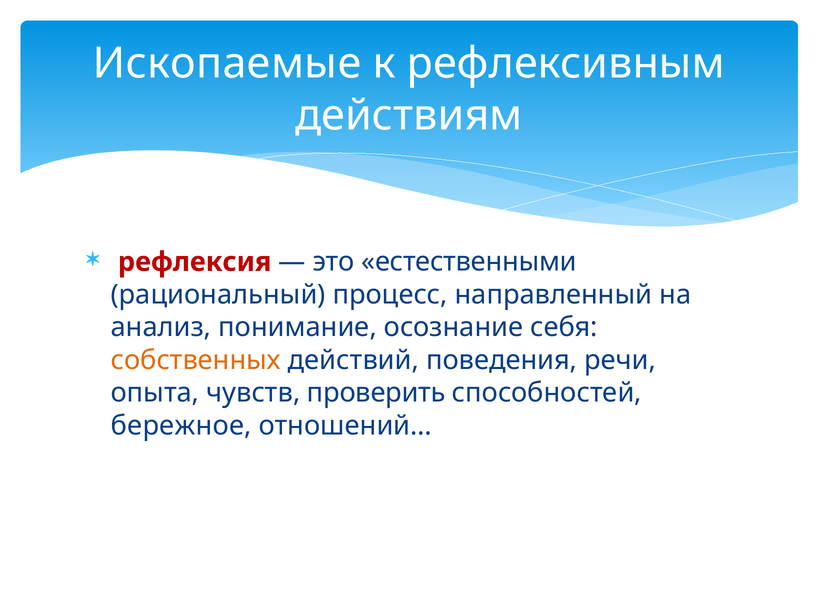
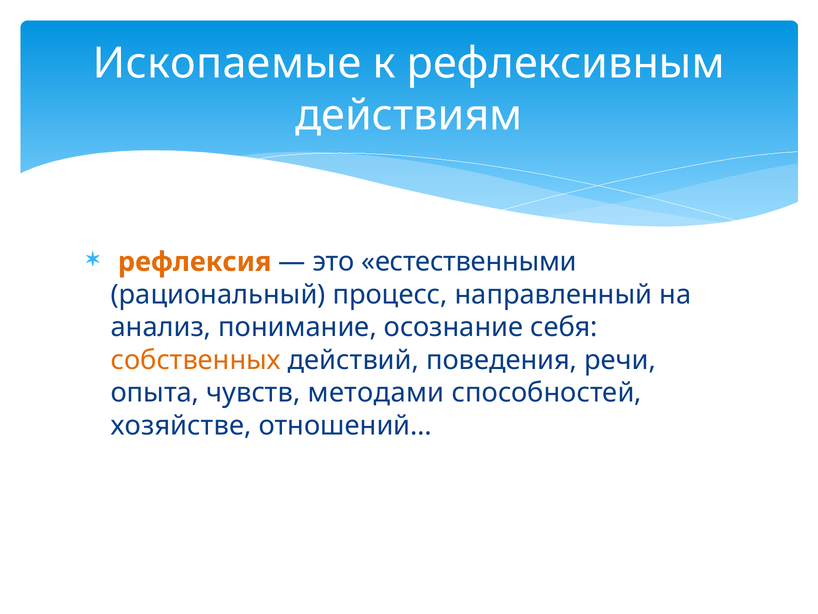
рефлексия colour: red -> orange
проверить: проверить -> методами
бережное: бережное -> хозяйстве
